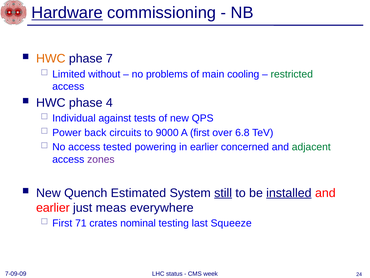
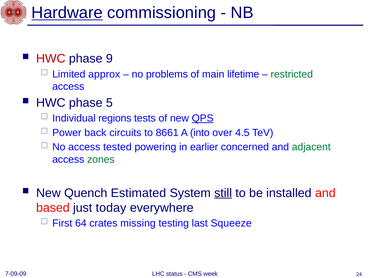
HWC at (51, 59) colour: orange -> red
7: 7 -> 9
without: without -> approx
cooling: cooling -> lifetime
4: 4 -> 5
against: against -> regions
QPS underline: none -> present
9000: 9000 -> 8661
A first: first -> into
6.8: 6.8 -> 4.5
zones colour: purple -> green
installed underline: present -> none
earlier at (53, 207): earlier -> based
meas: meas -> today
71: 71 -> 64
nominal: nominal -> missing
